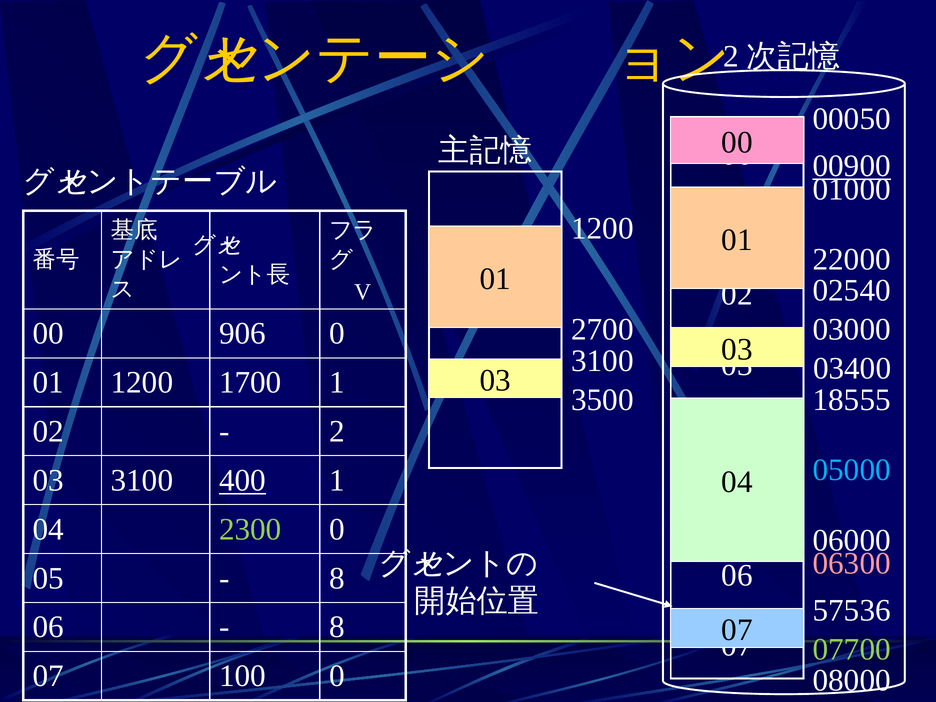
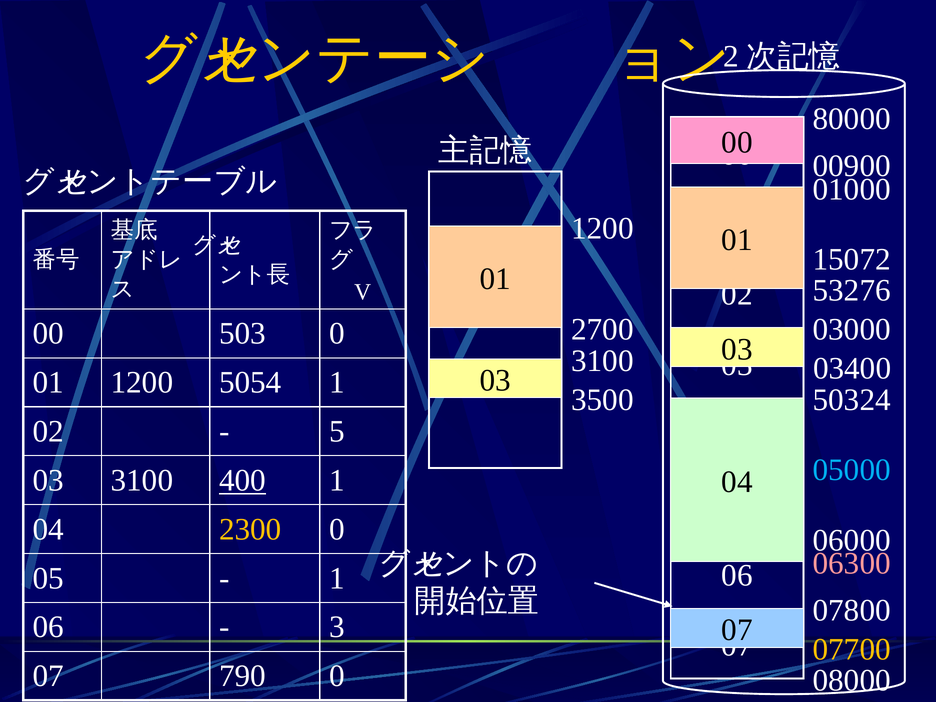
00050: 00050 -> 80000
00900 underline: present -> none
22000: 22000 -> 15072
02540: 02540 -> 53276
906: 906 -> 503
1700: 1700 -> 5054
18555: 18555 -> 50324
2: 2 -> 5
2300 colour: light green -> yellow
8 at (337, 578): 8 -> 1
57536: 57536 -> 07800
8 at (337, 627): 8 -> 3
07700 colour: light green -> yellow
100: 100 -> 790
